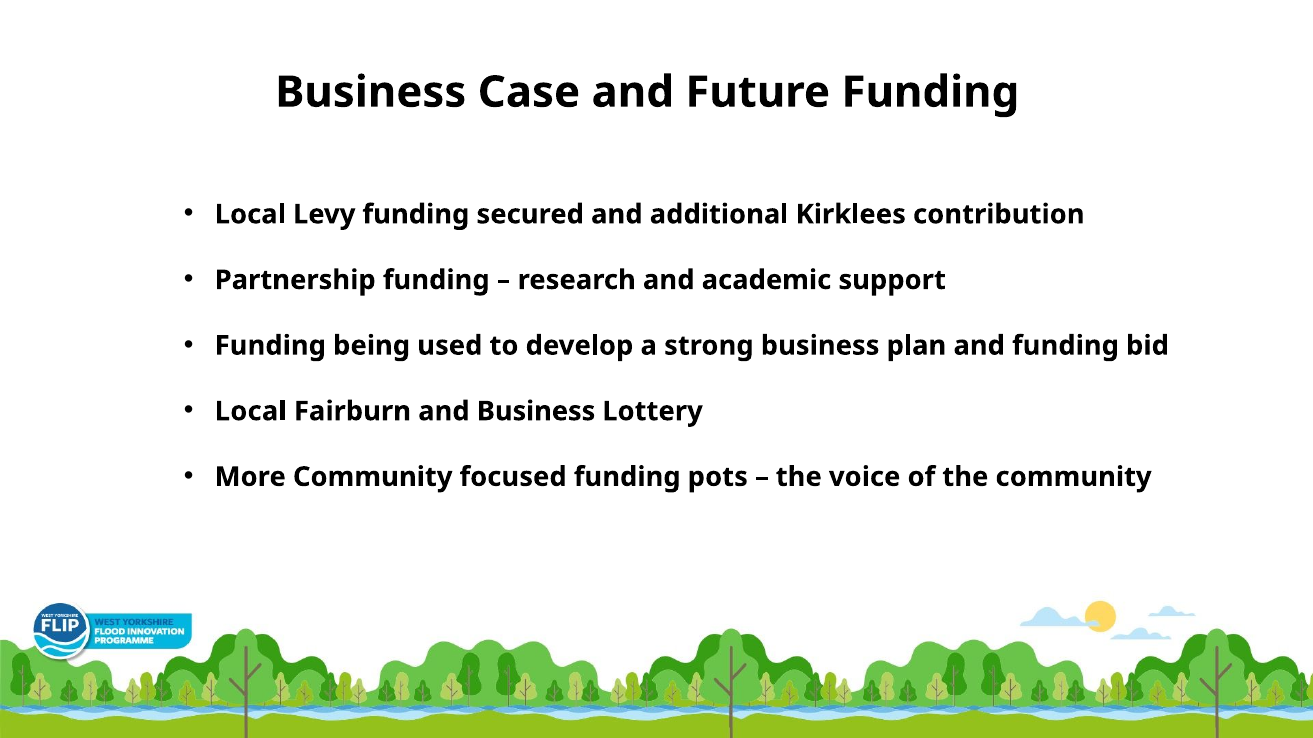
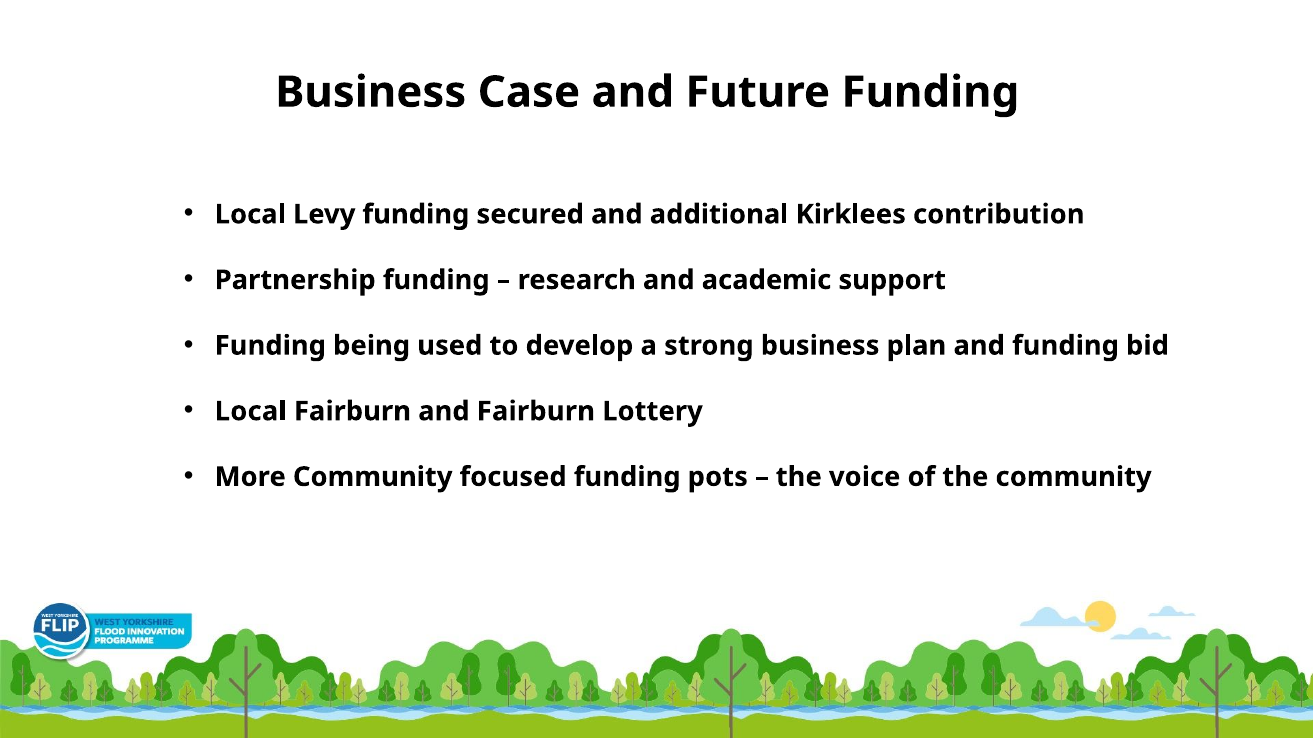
and Business: Business -> Fairburn
